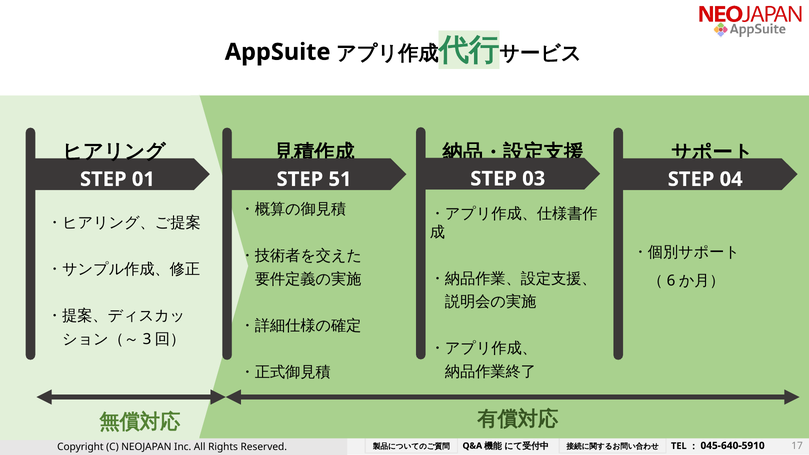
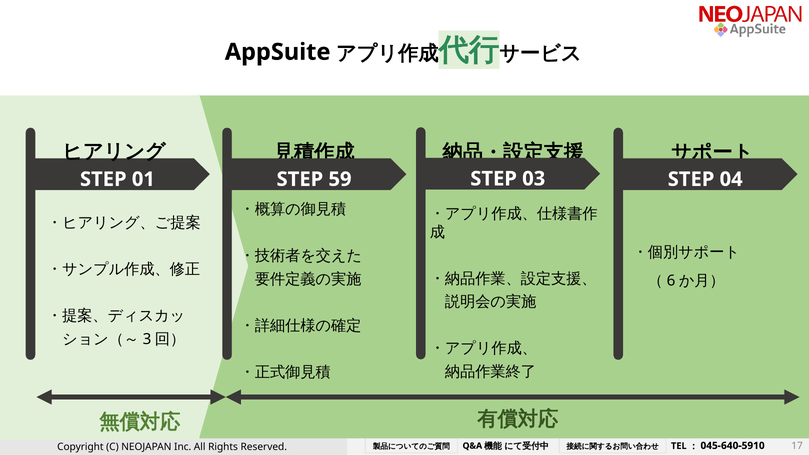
51: 51 -> 59
